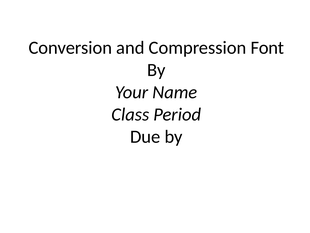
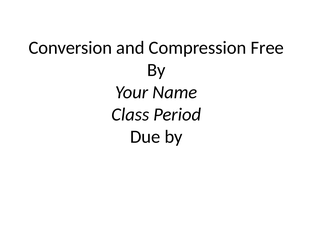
Font: Font -> Free
